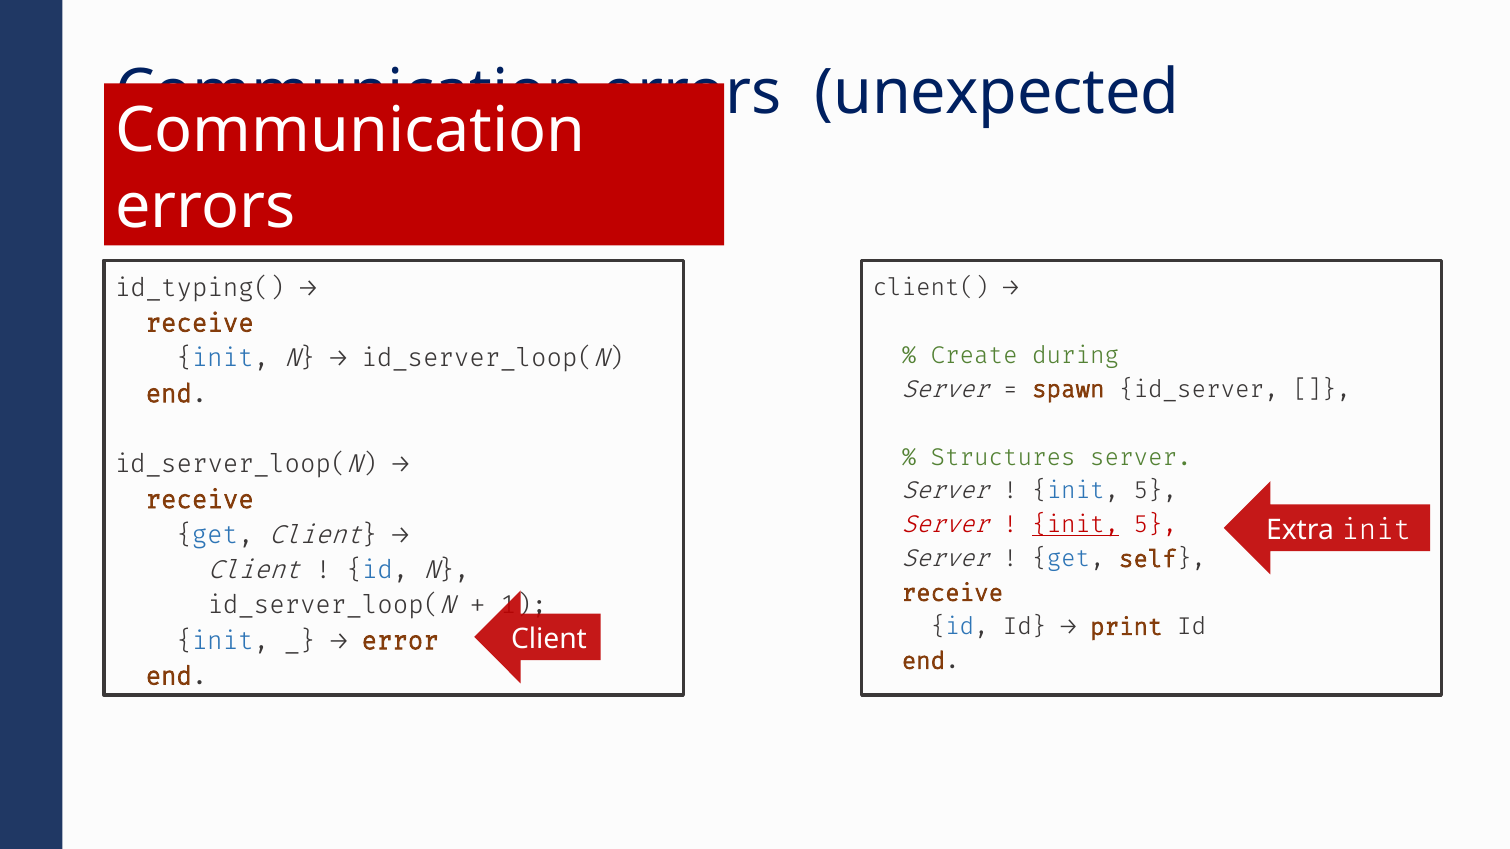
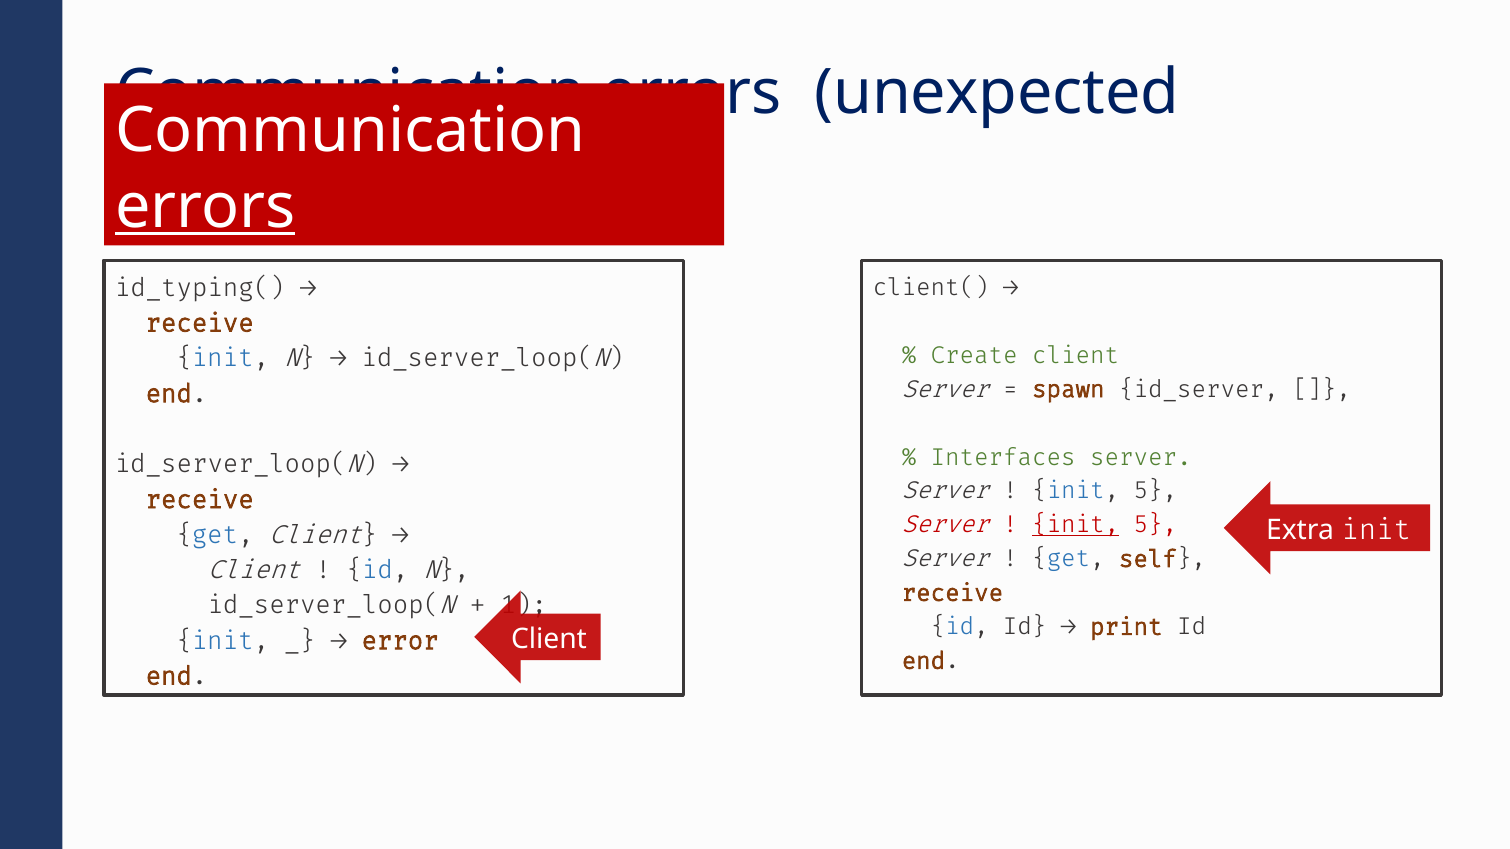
errors at (205, 207) underline: none -> present
Create during: during -> client
Structures: Structures -> Interfaces
